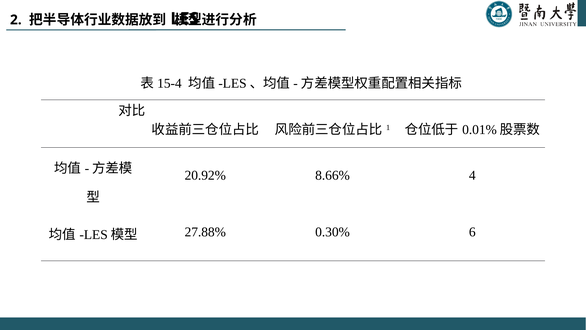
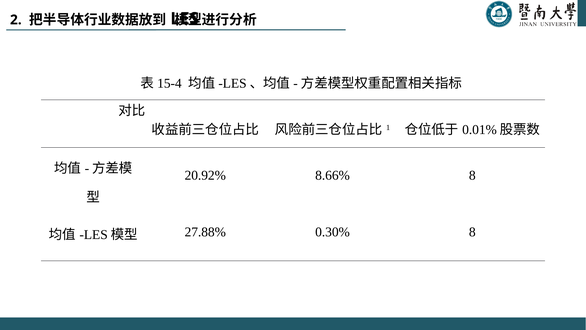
8.66% 4: 4 -> 8
0.30% 6: 6 -> 8
